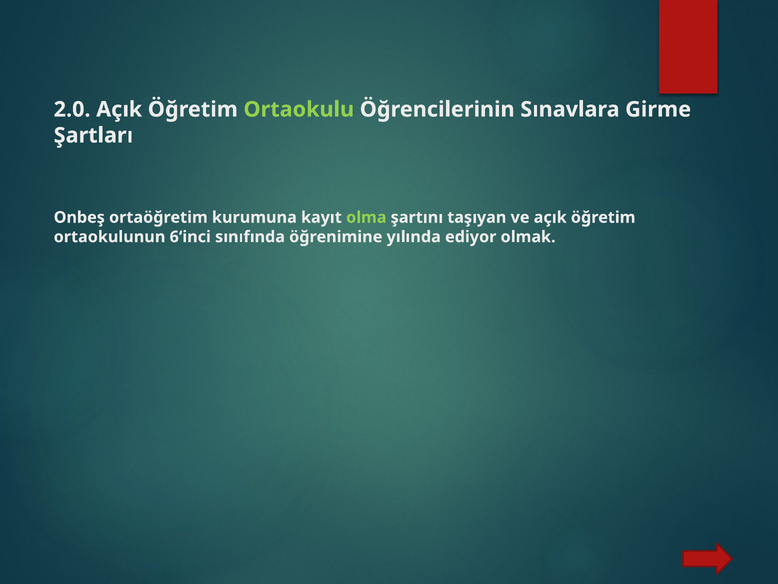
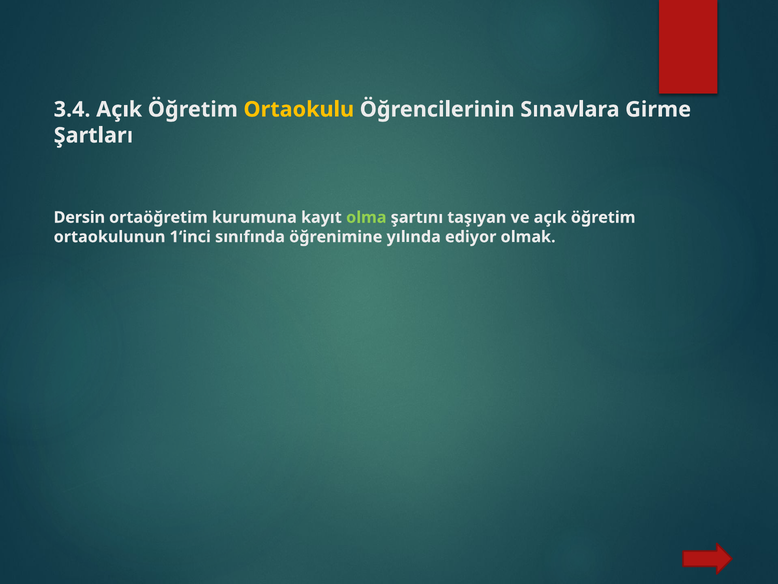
2.0: 2.0 -> 3.4
Ortaokulu colour: light green -> yellow
Onbeş: Onbeş -> Dersin
6‘inci: 6‘inci -> 1‘inci
